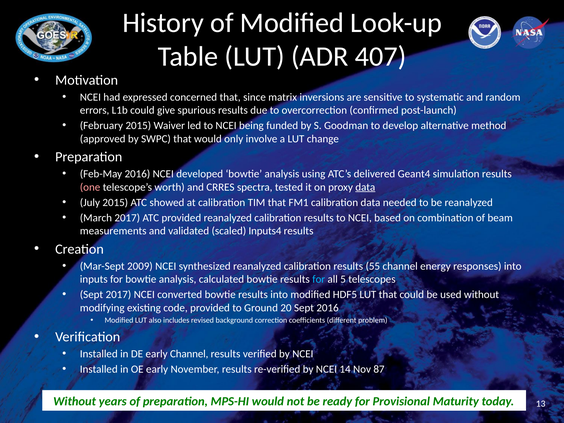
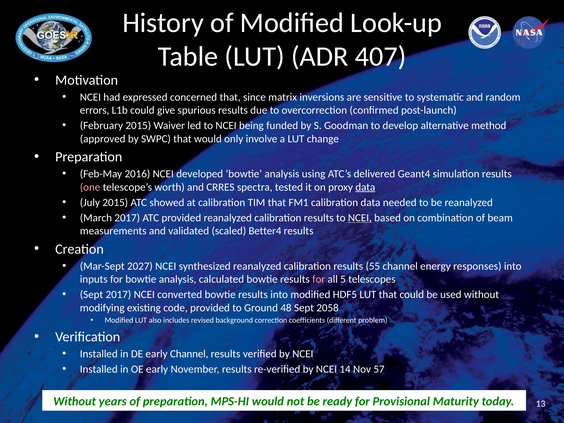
NCEI at (360, 218) underline: none -> present
Inputs4: Inputs4 -> Better4
2009: 2009 -> 2027
for at (319, 279) colour: light blue -> pink
20: 20 -> 48
Sept 2016: 2016 -> 2058
87: 87 -> 57
